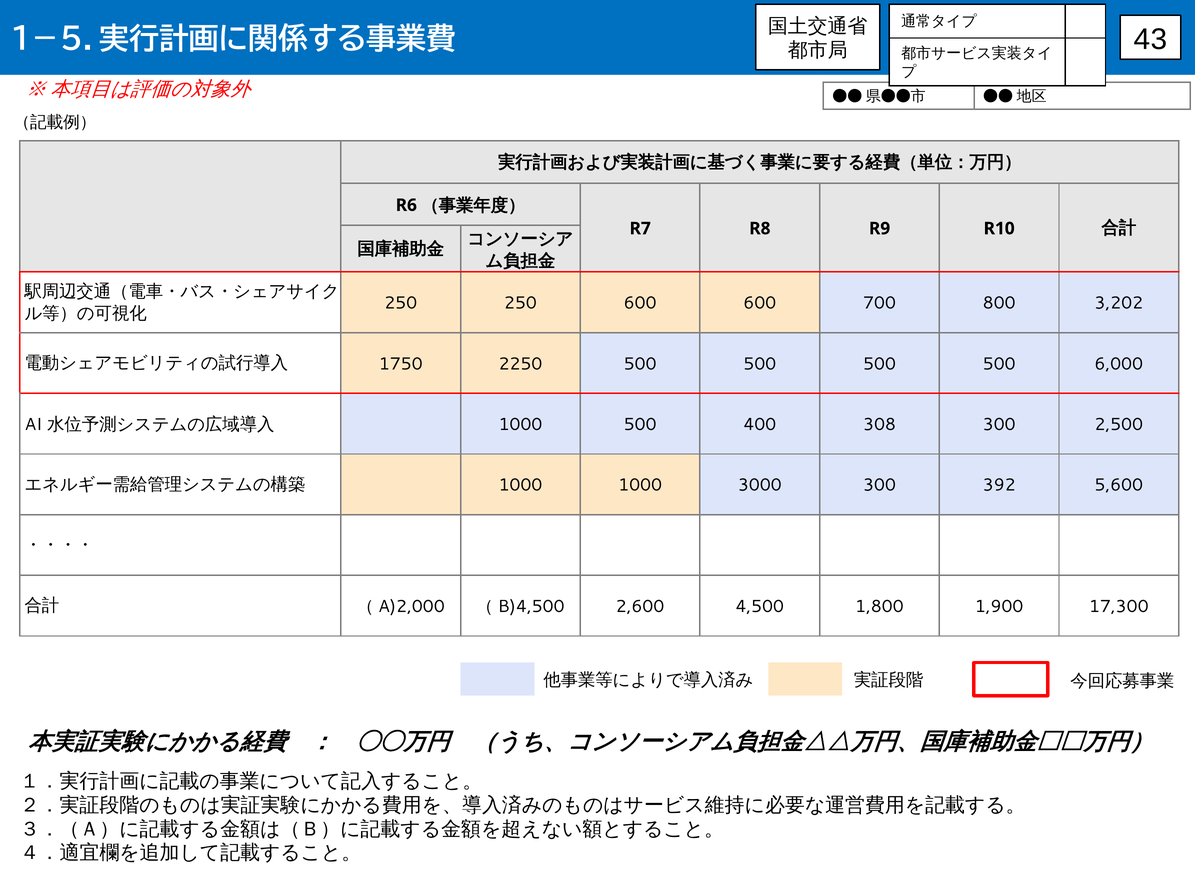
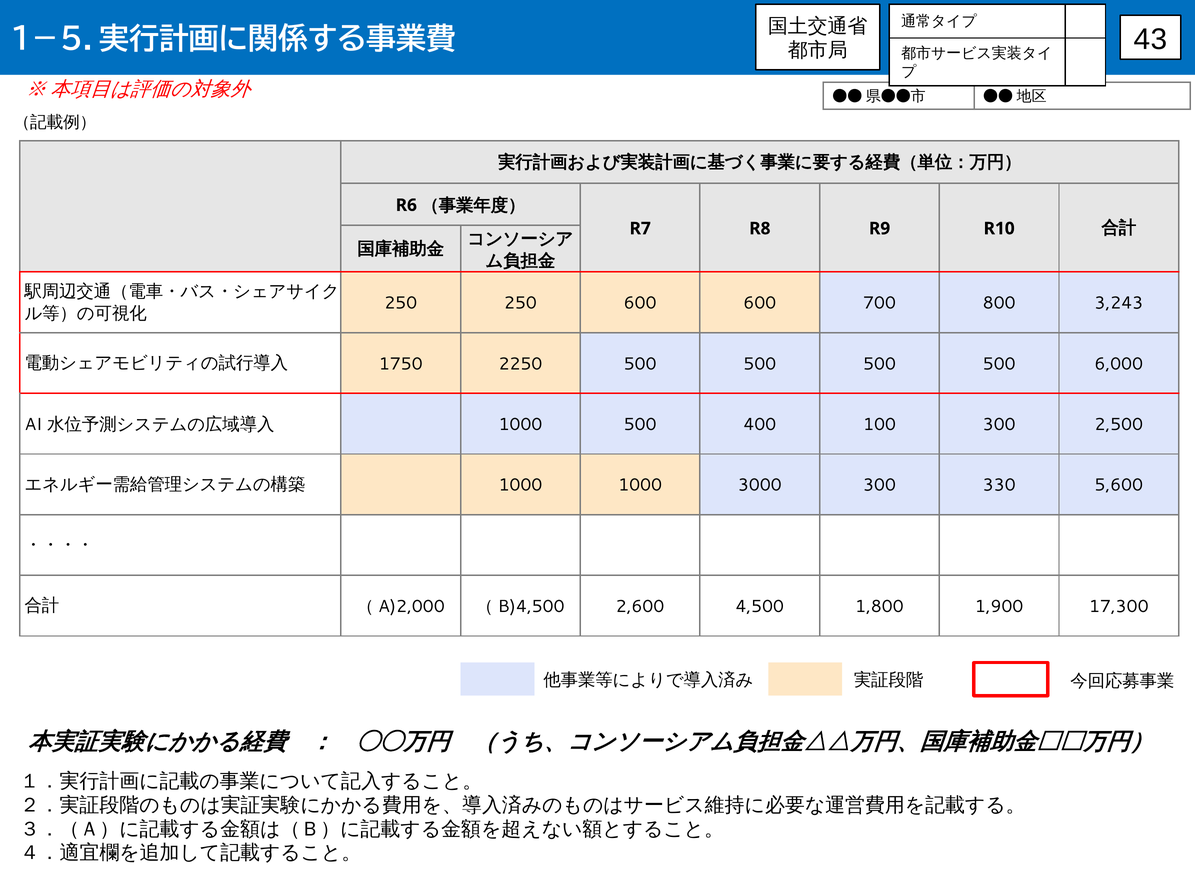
3,202: 3,202 -> 3,243
308: 308 -> 100
392: 392 -> 330
